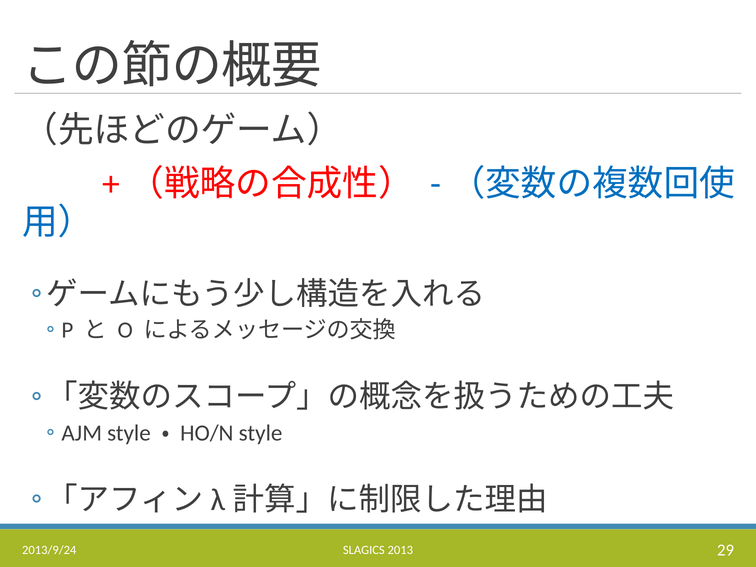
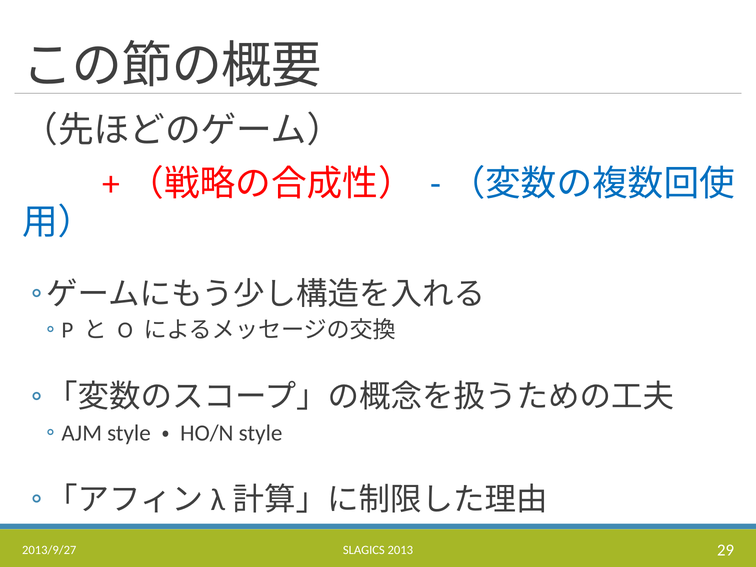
2013/9/24: 2013/9/24 -> 2013/9/27
